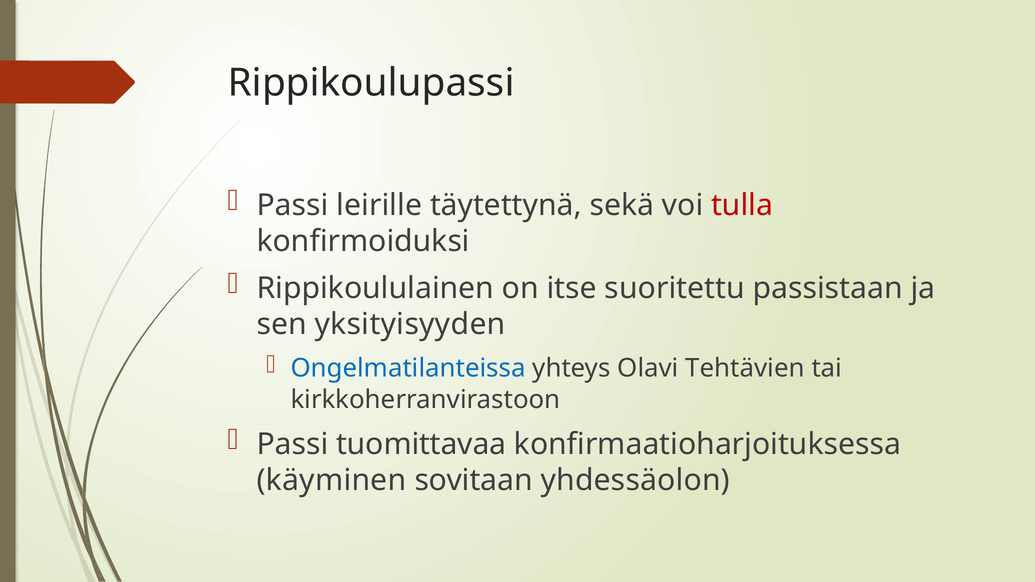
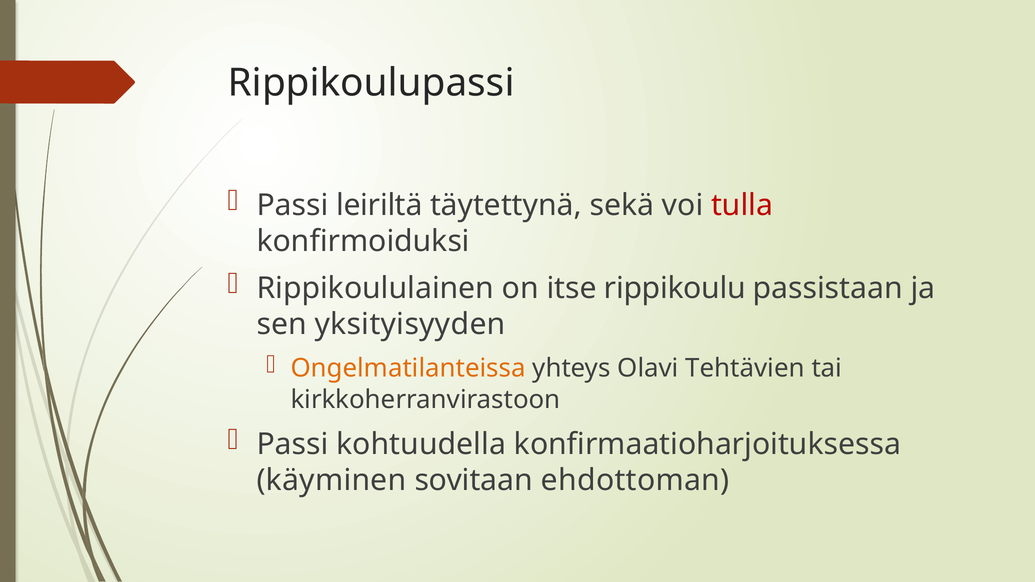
leirille: leirille -> leiriltä
suoritettu: suoritettu -> rippikoulu
Ongelmatilanteissa colour: blue -> orange
tuomittavaa: tuomittavaa -> kohtuudella
yhdessäolon: yhdessäolon -> ehdottoman
